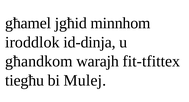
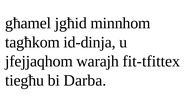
iroddlok: iroddlok -> tagħkom
għandkom: għandkom -> jfejjaqhom
Mulej: Mulej -> Darba
